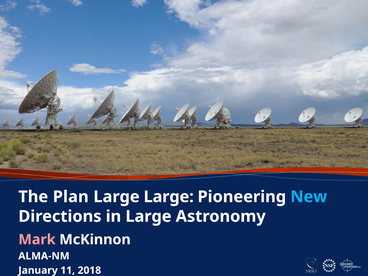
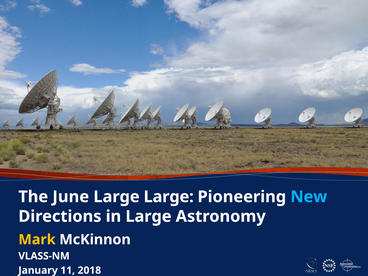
Plan: Plan -> June
Mark colour: pink -> yellow
ALMA-NM: ALMA-NM -> VLASS-NM
